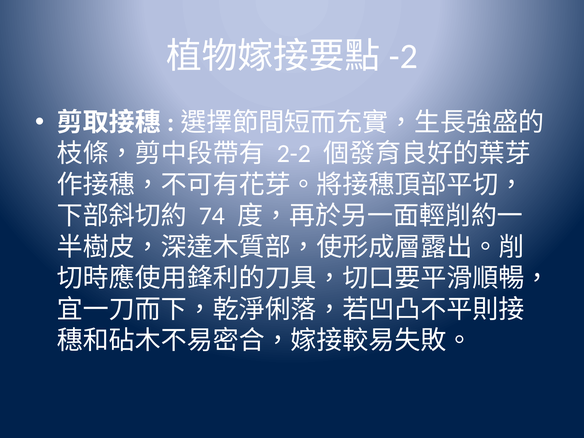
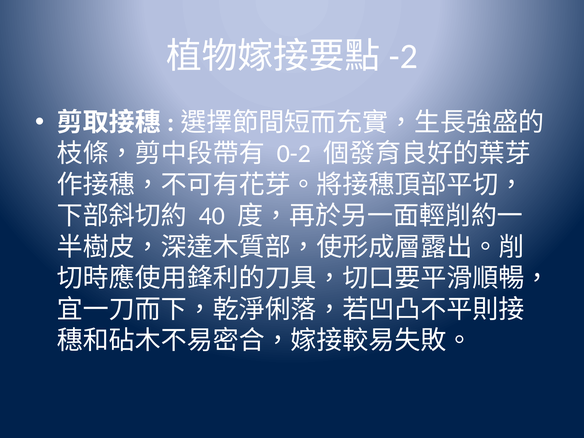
2-2: 2-2 -> 0-2
74: 74 -> 40
